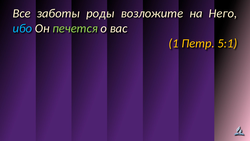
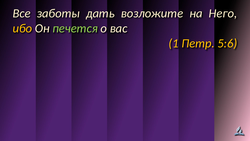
роды: роды -> дать
ибо colour: light blue -> yellow
5:1: 5:1 -> 5:6
